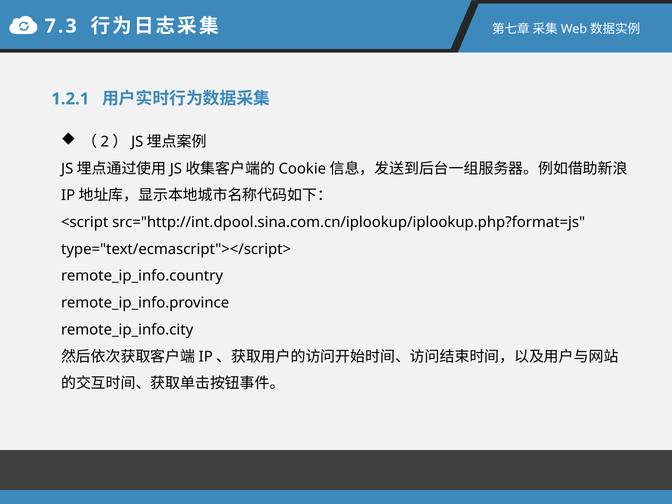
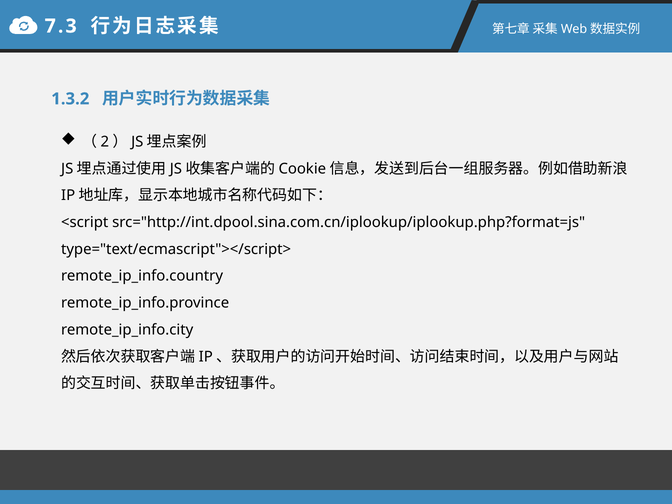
1.2.1: 1.2.1 -> 1.3.2
